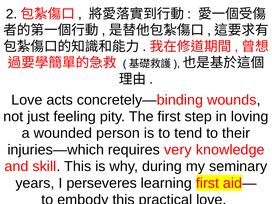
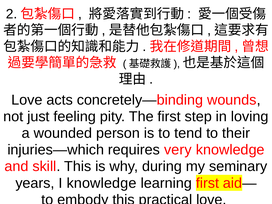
I perseveres: perseveres -> knowledge
